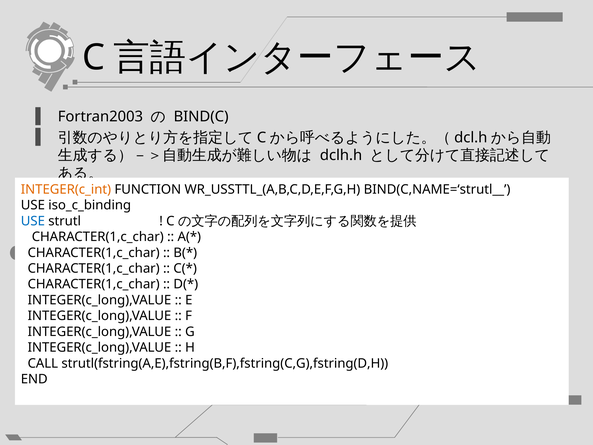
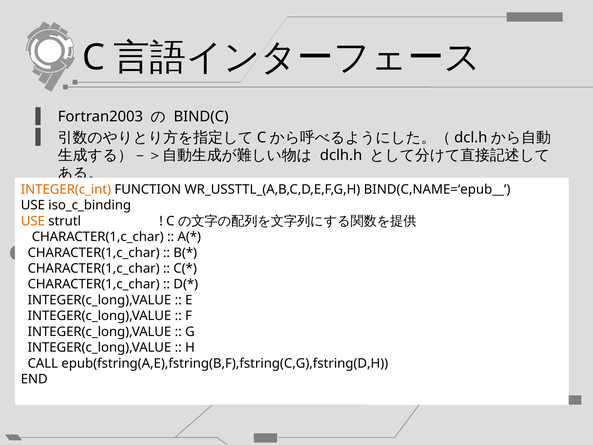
BIND(C,NAME=‘strutl__: BIND(C,NAME=‘strutl__ -> BIND(C,NAME=‘epub__
USE at (33, 221) colour: blue -> orange
strutl(fstring(A,E),fstring(B,F),fstring(C,G),fstring(D,H: strutl(fstring(A,E),fstring(B,F),fstring(C,G),fstring(D,H -> epub(fstring(A,E),fstring(B,F),fstring(C,G),fstring(D,H
